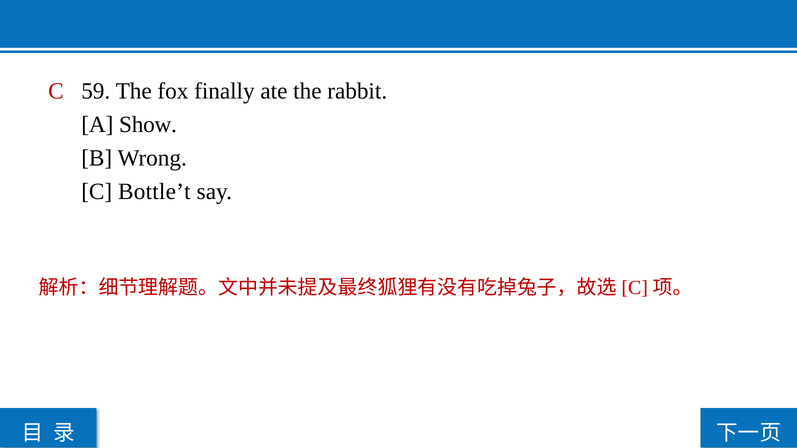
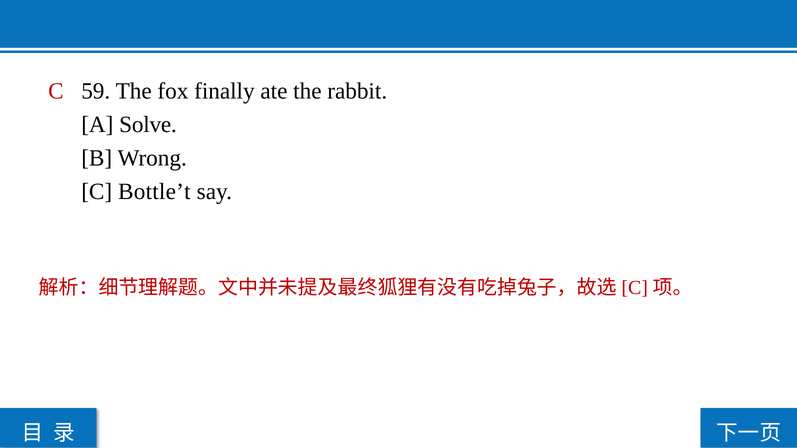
Show: Show -> Solve
